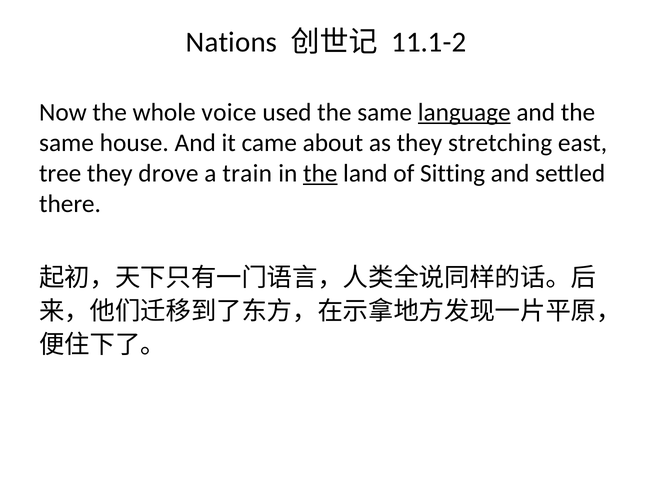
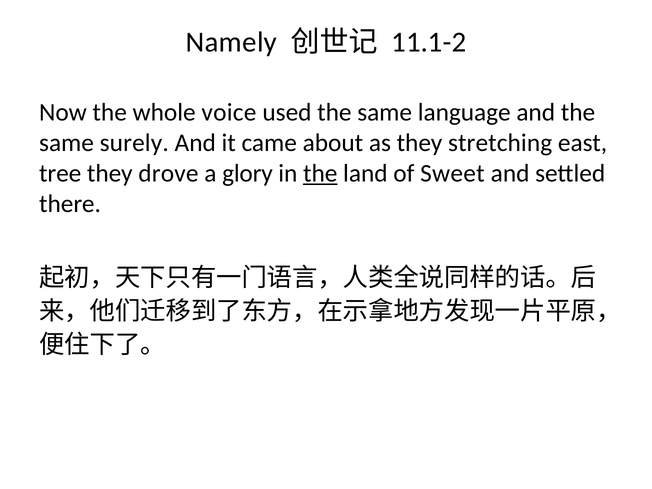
Nations: Nations -> Namely
language underline: present -> none
house: house -> surely
train: train -> glory
Sitting: Sitting -> Sweet
